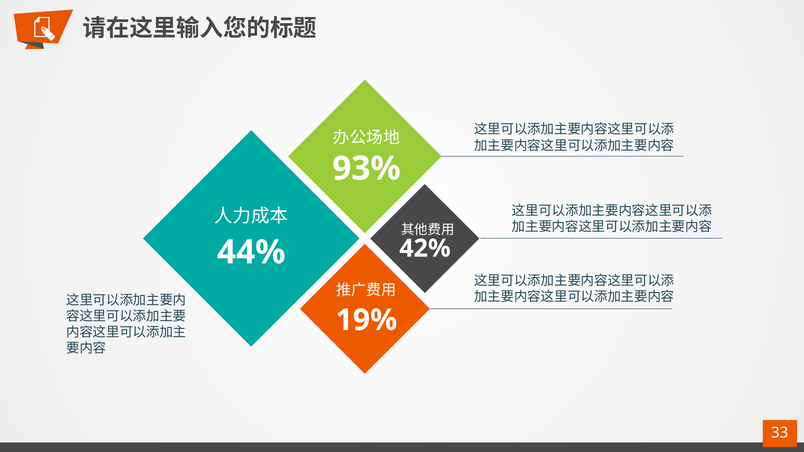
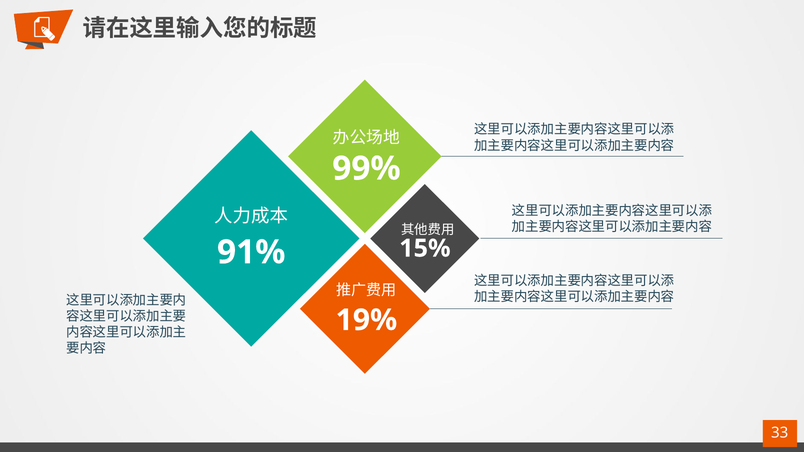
93%: 93% -> 99%
42%: 42% -> 15%
44%: 44% -> 91%
